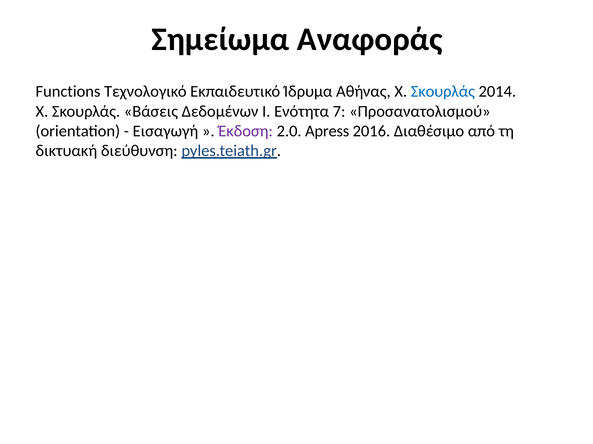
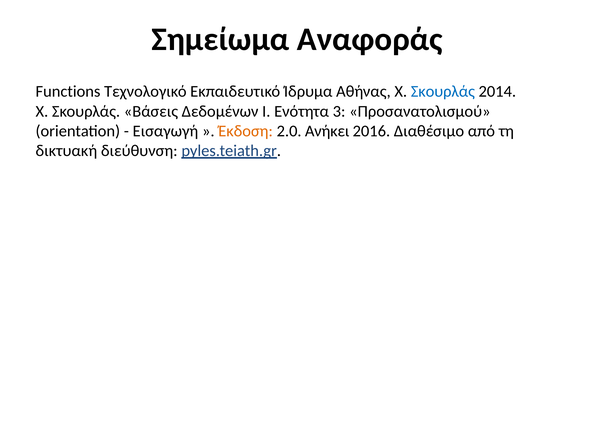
7: 7 -> 3
Έκδοση colour: purple -> orange
Apress: Apress -> Ανήκει
